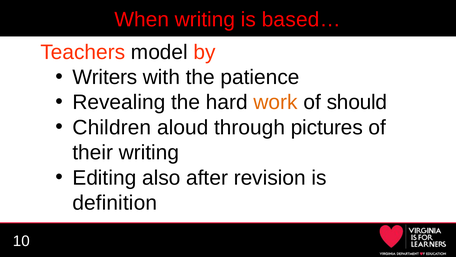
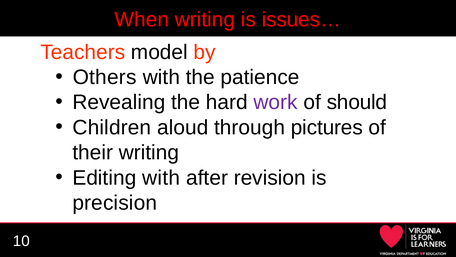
based…: based… -> issues…
Writers: Writers -> Others
work colour: orange -> purple
Editing also: also -> with
definition: definition -> precision
